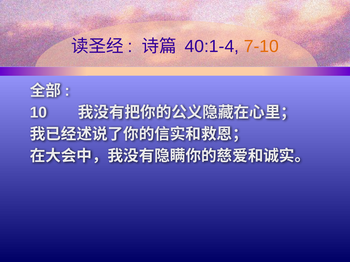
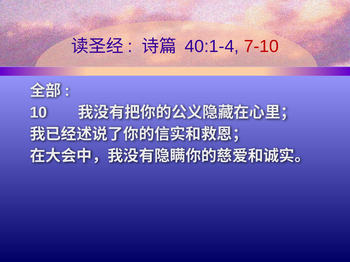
7-10 colour: orange -> red
